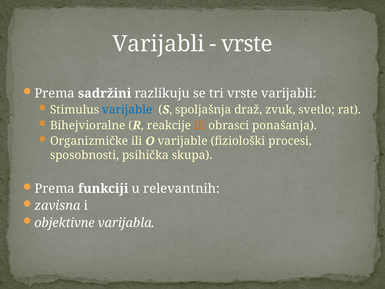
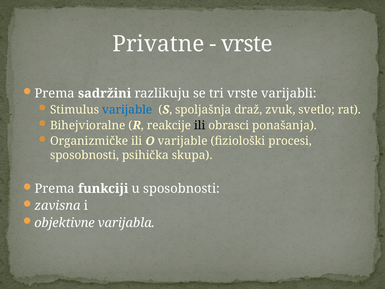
Varijabli at (159, 44): Varijabli -> Privatne
ili at (200, 125) colour: orange -> black
u relevantnih: relevantnih -> sposobnosti
